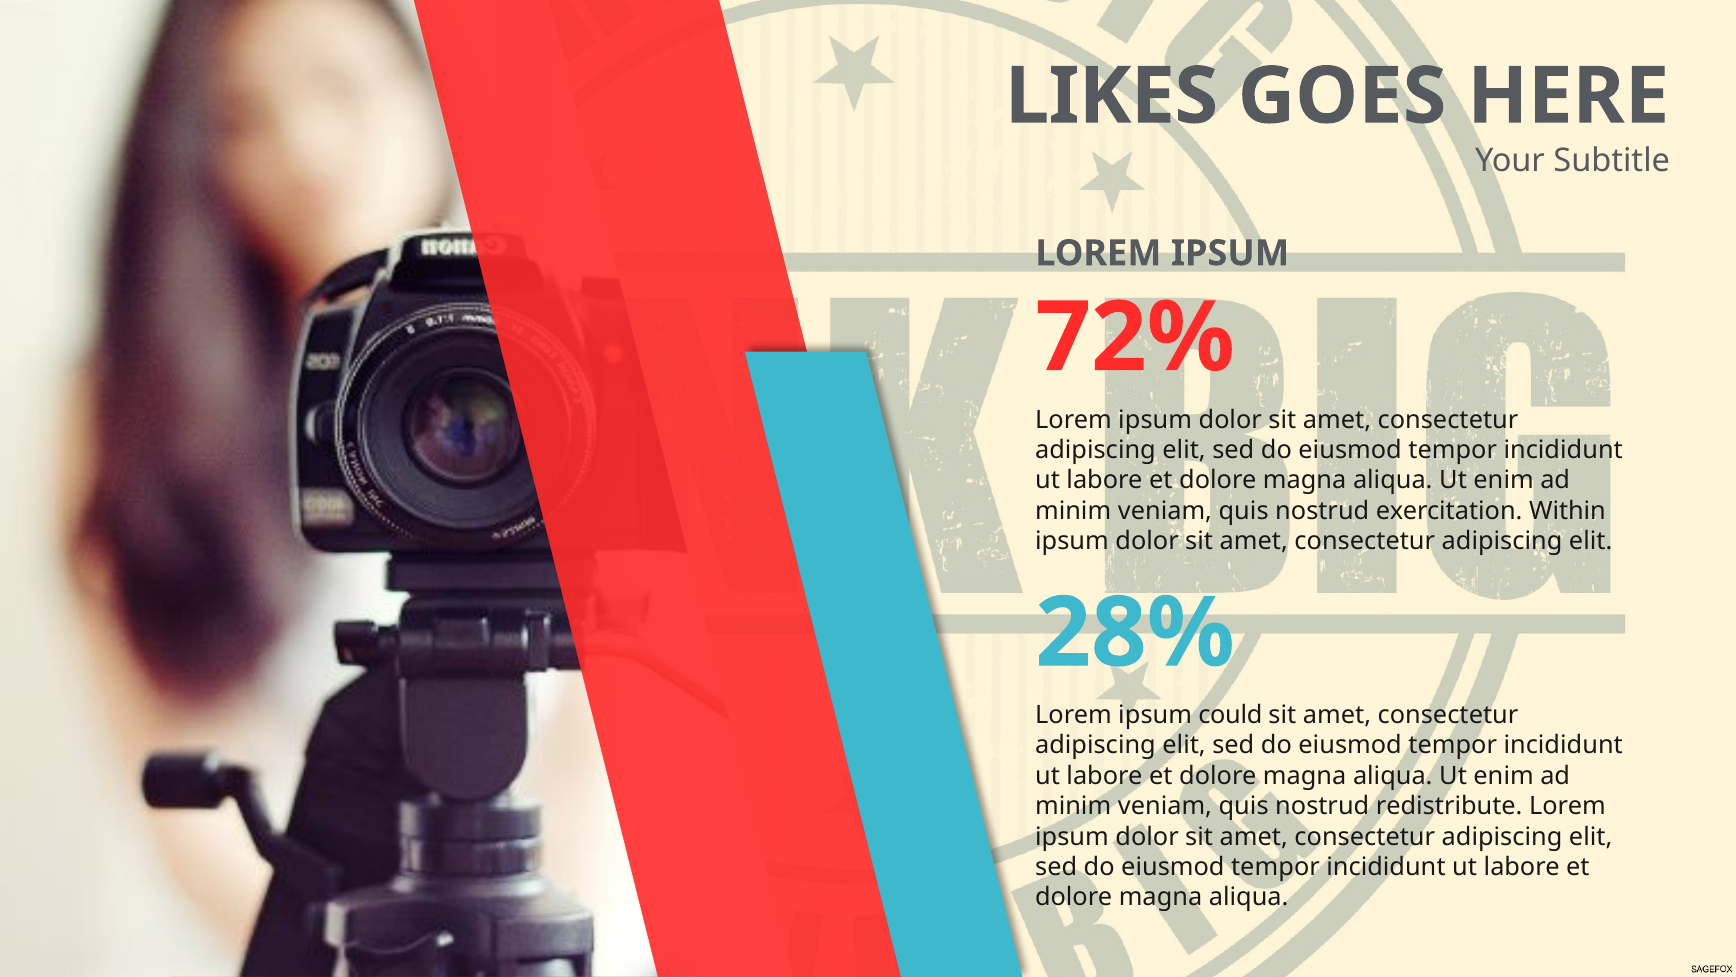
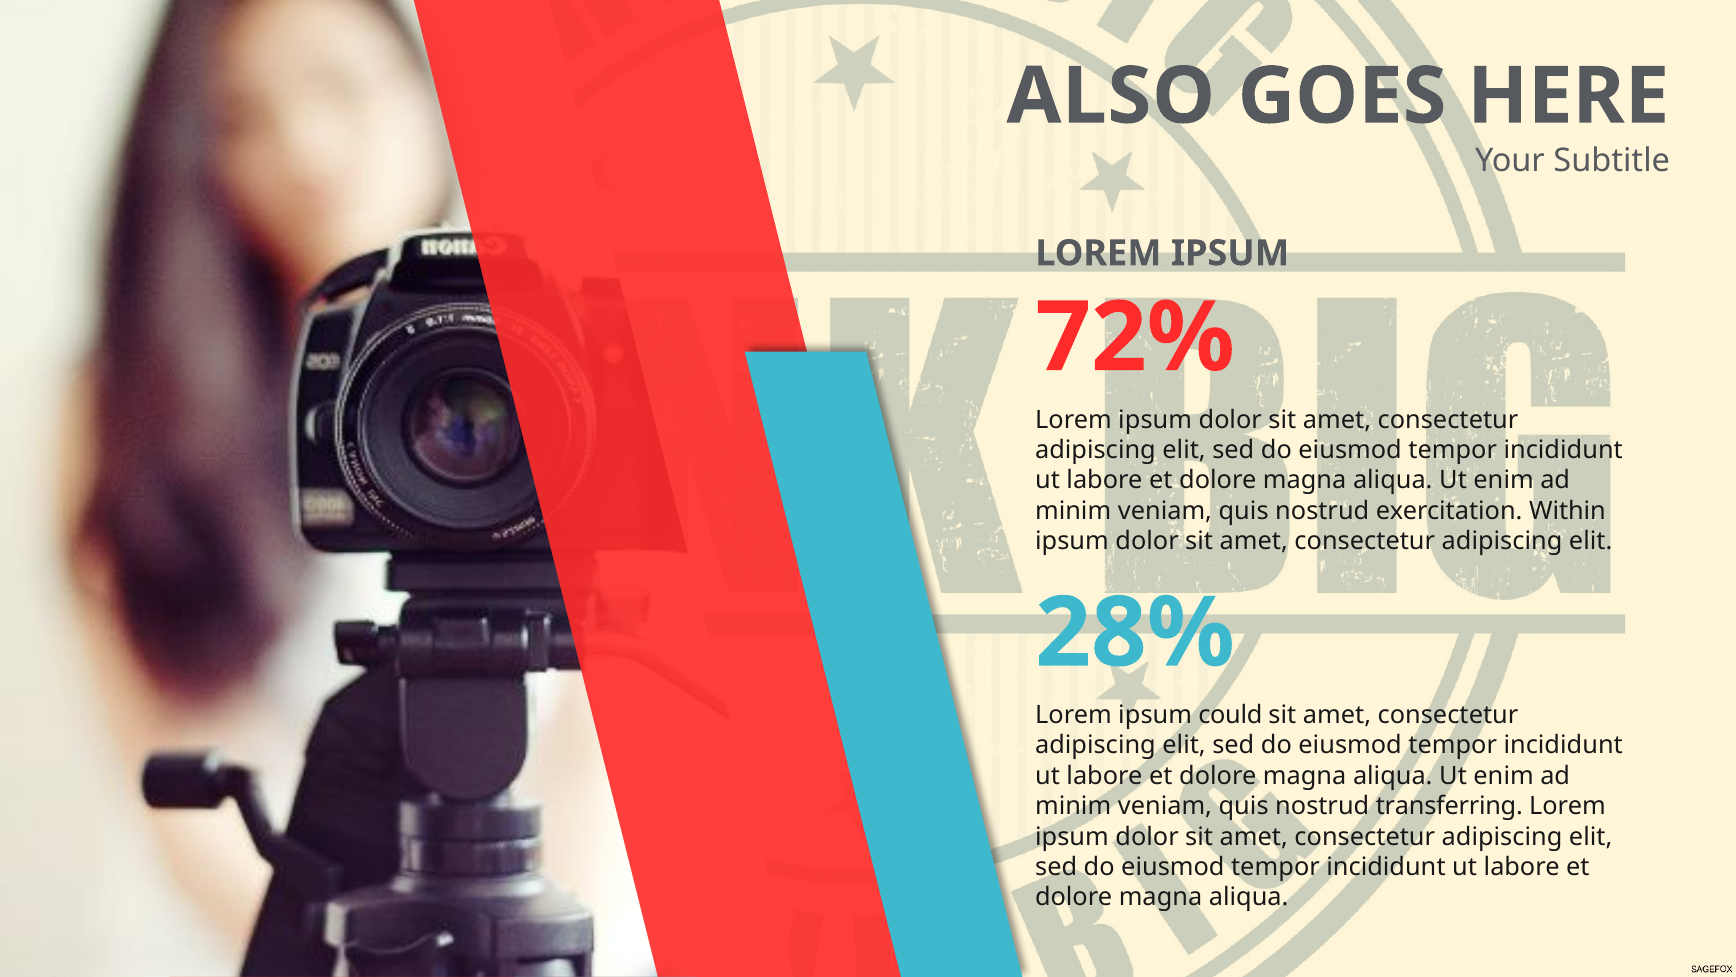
LIKES: LIKES -> ALSO
redistribute: redistribute -> transferring
